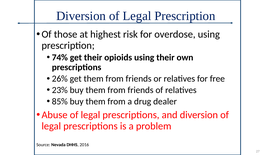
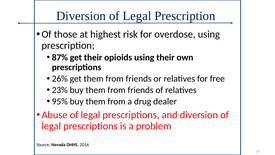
74%: 74% -> 87%
85%: 85% -> 95%
